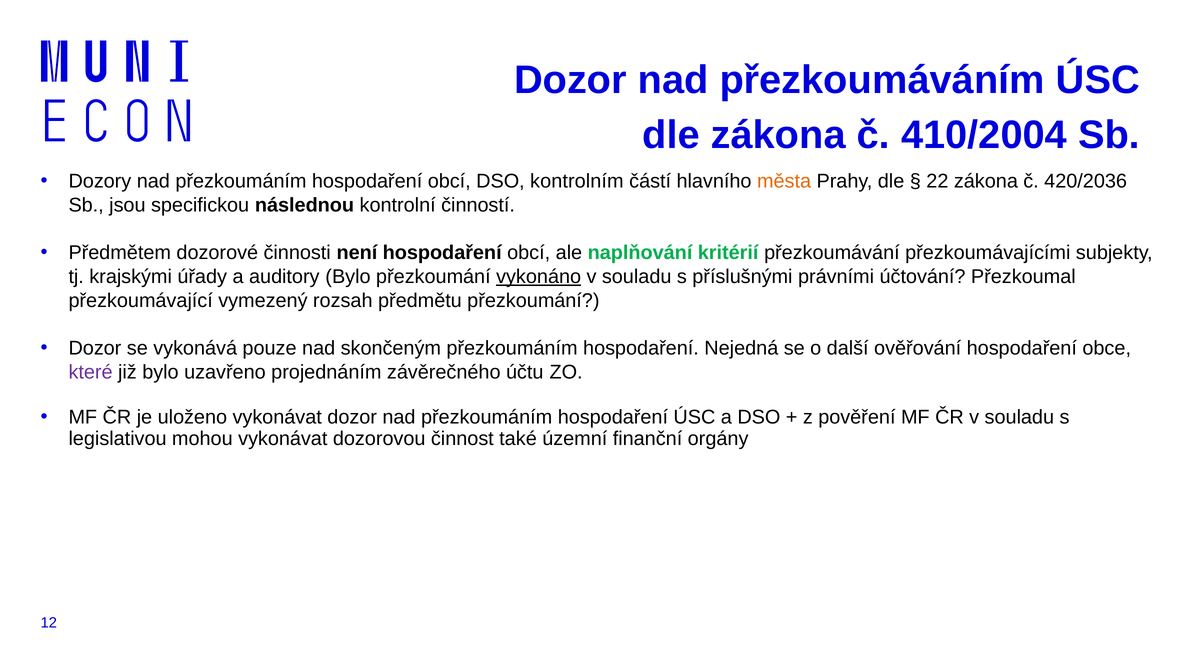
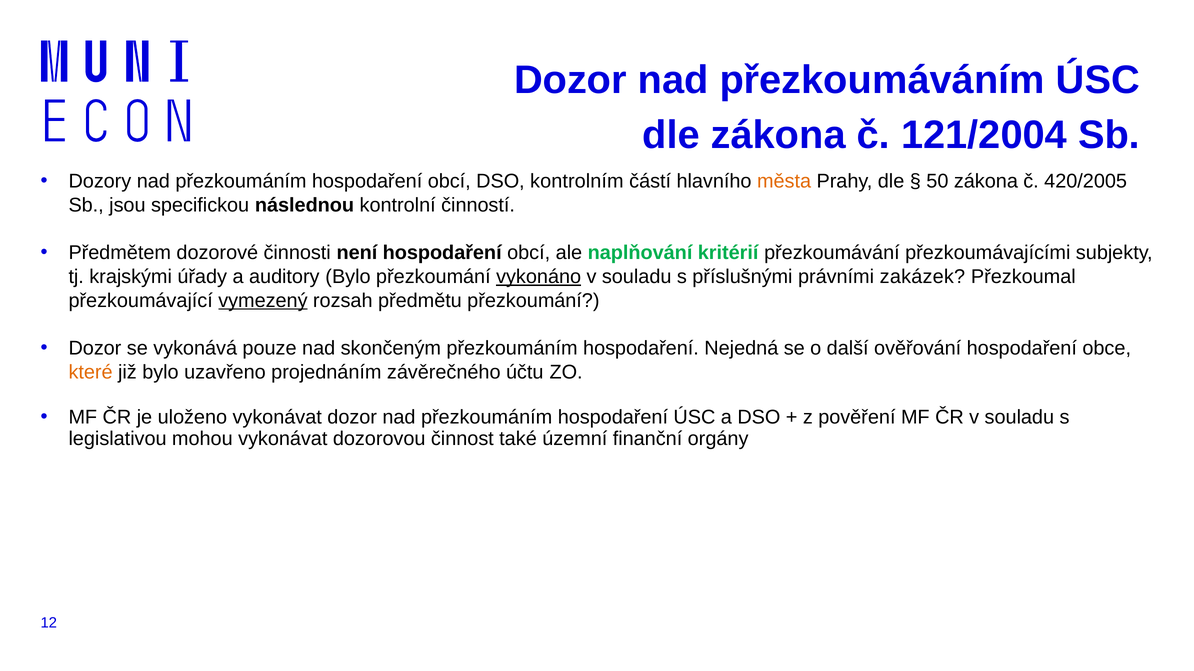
410/2004: 410/2004 -> 121/2004
22: 22 -> 50
420/2036: 420/2036 -> 420/2005
účtování: účtování -> zakázek
vymezený underline: none -> present
které colour: purple -> orange
